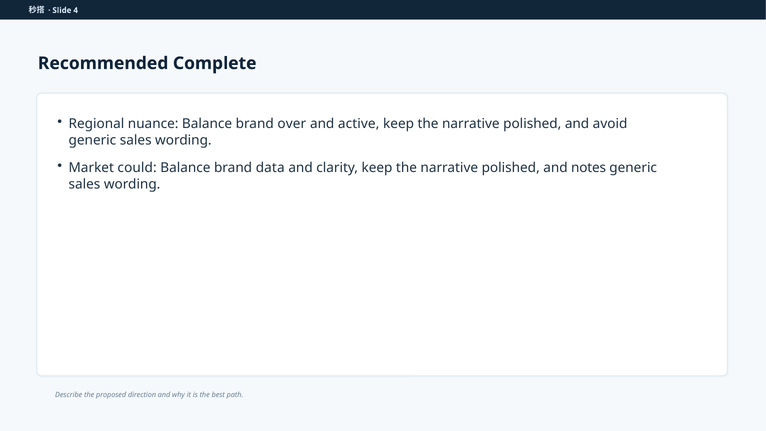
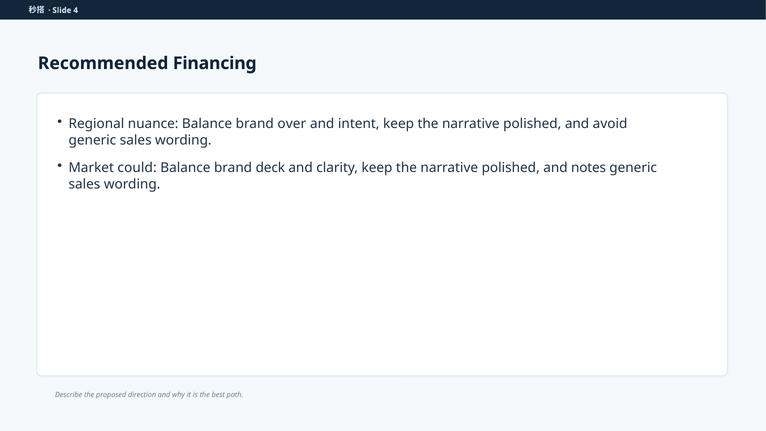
Complete: Complete -> Financing
active: active -> intent
data: data -> deck
